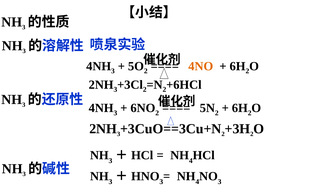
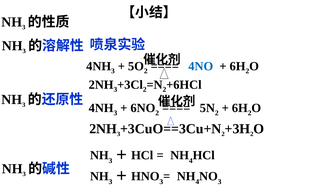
4NO colour: orange -> blue
